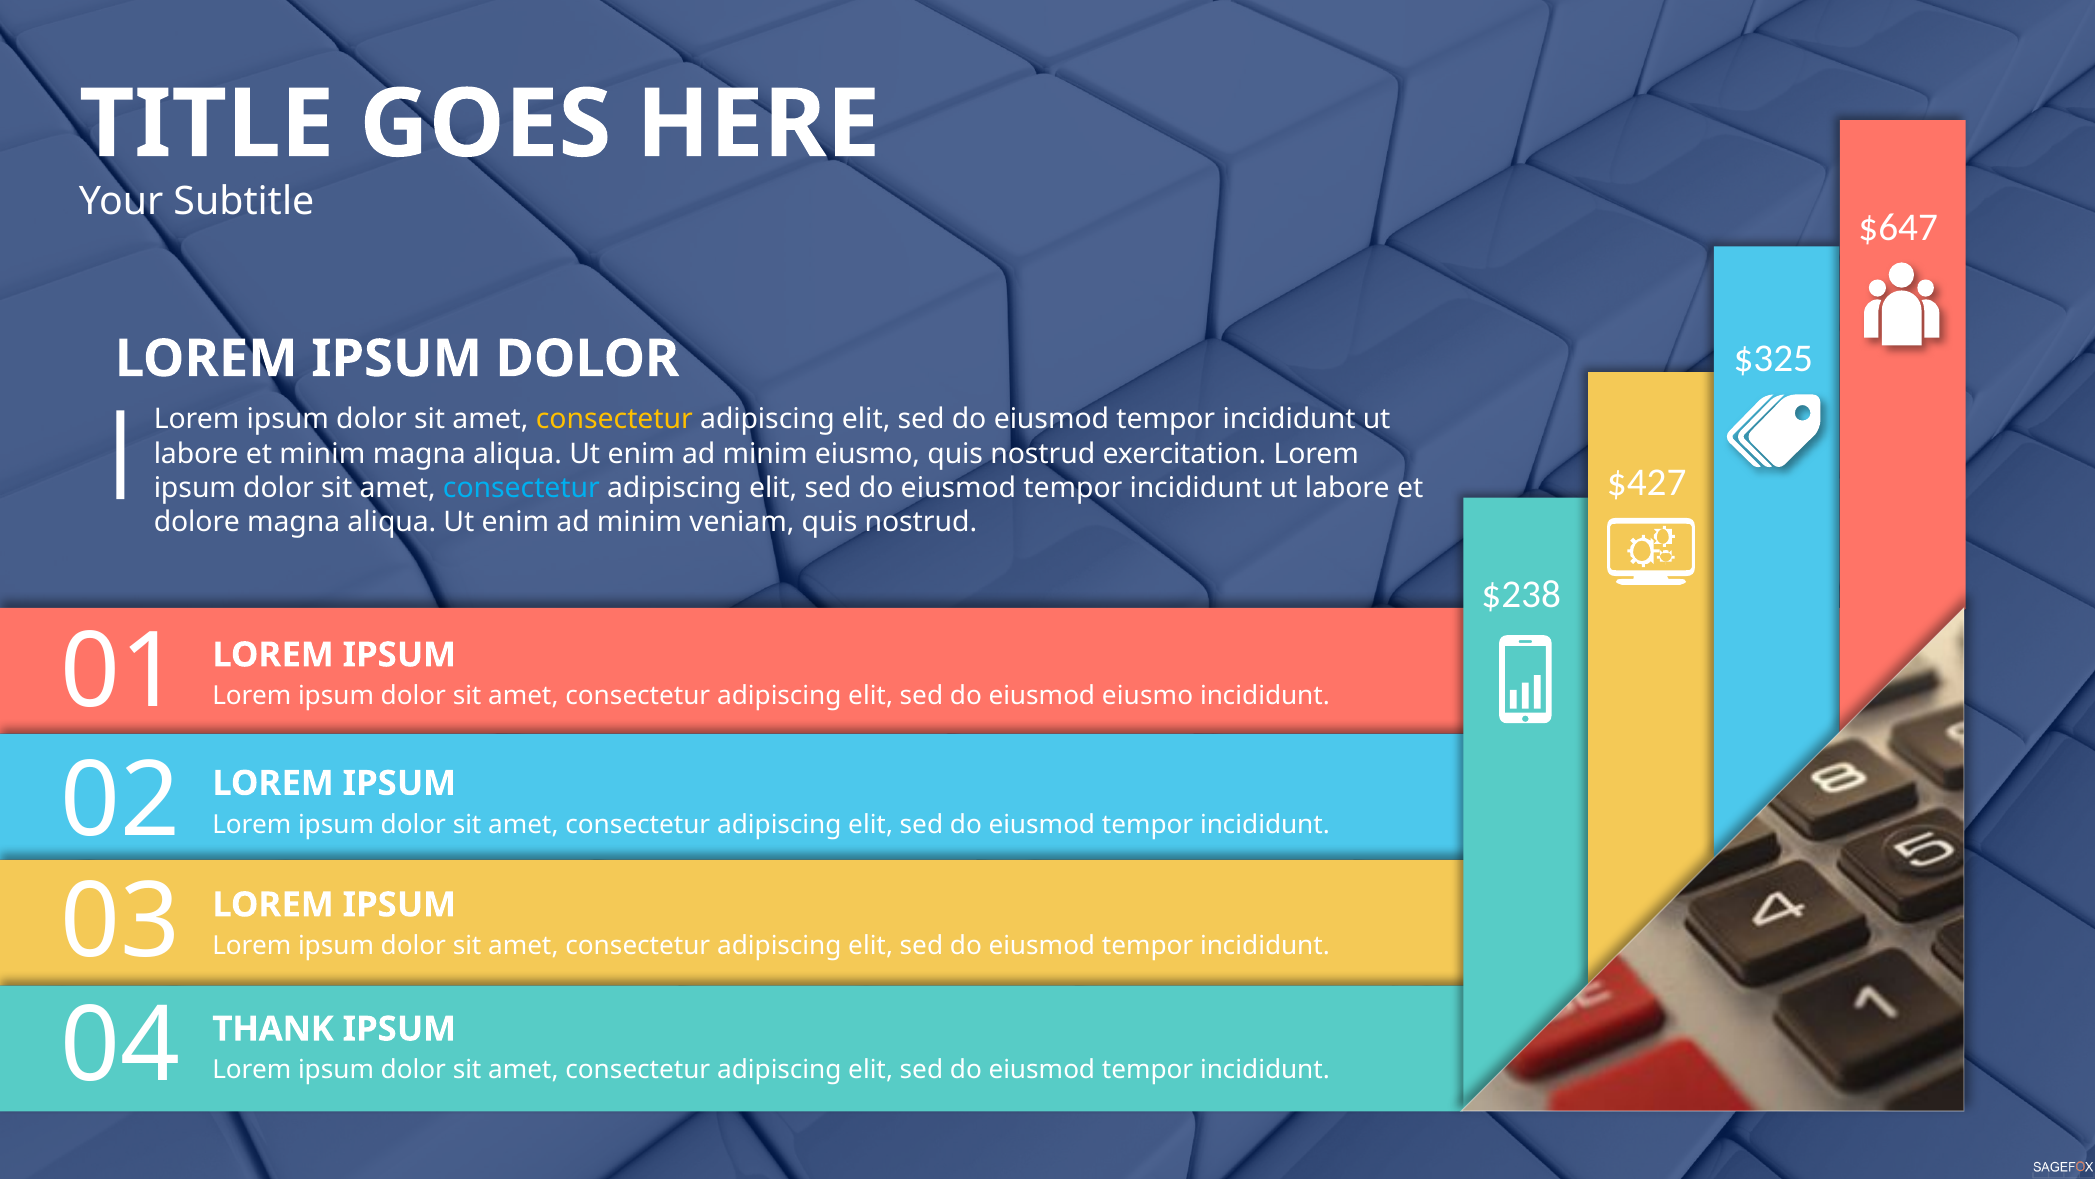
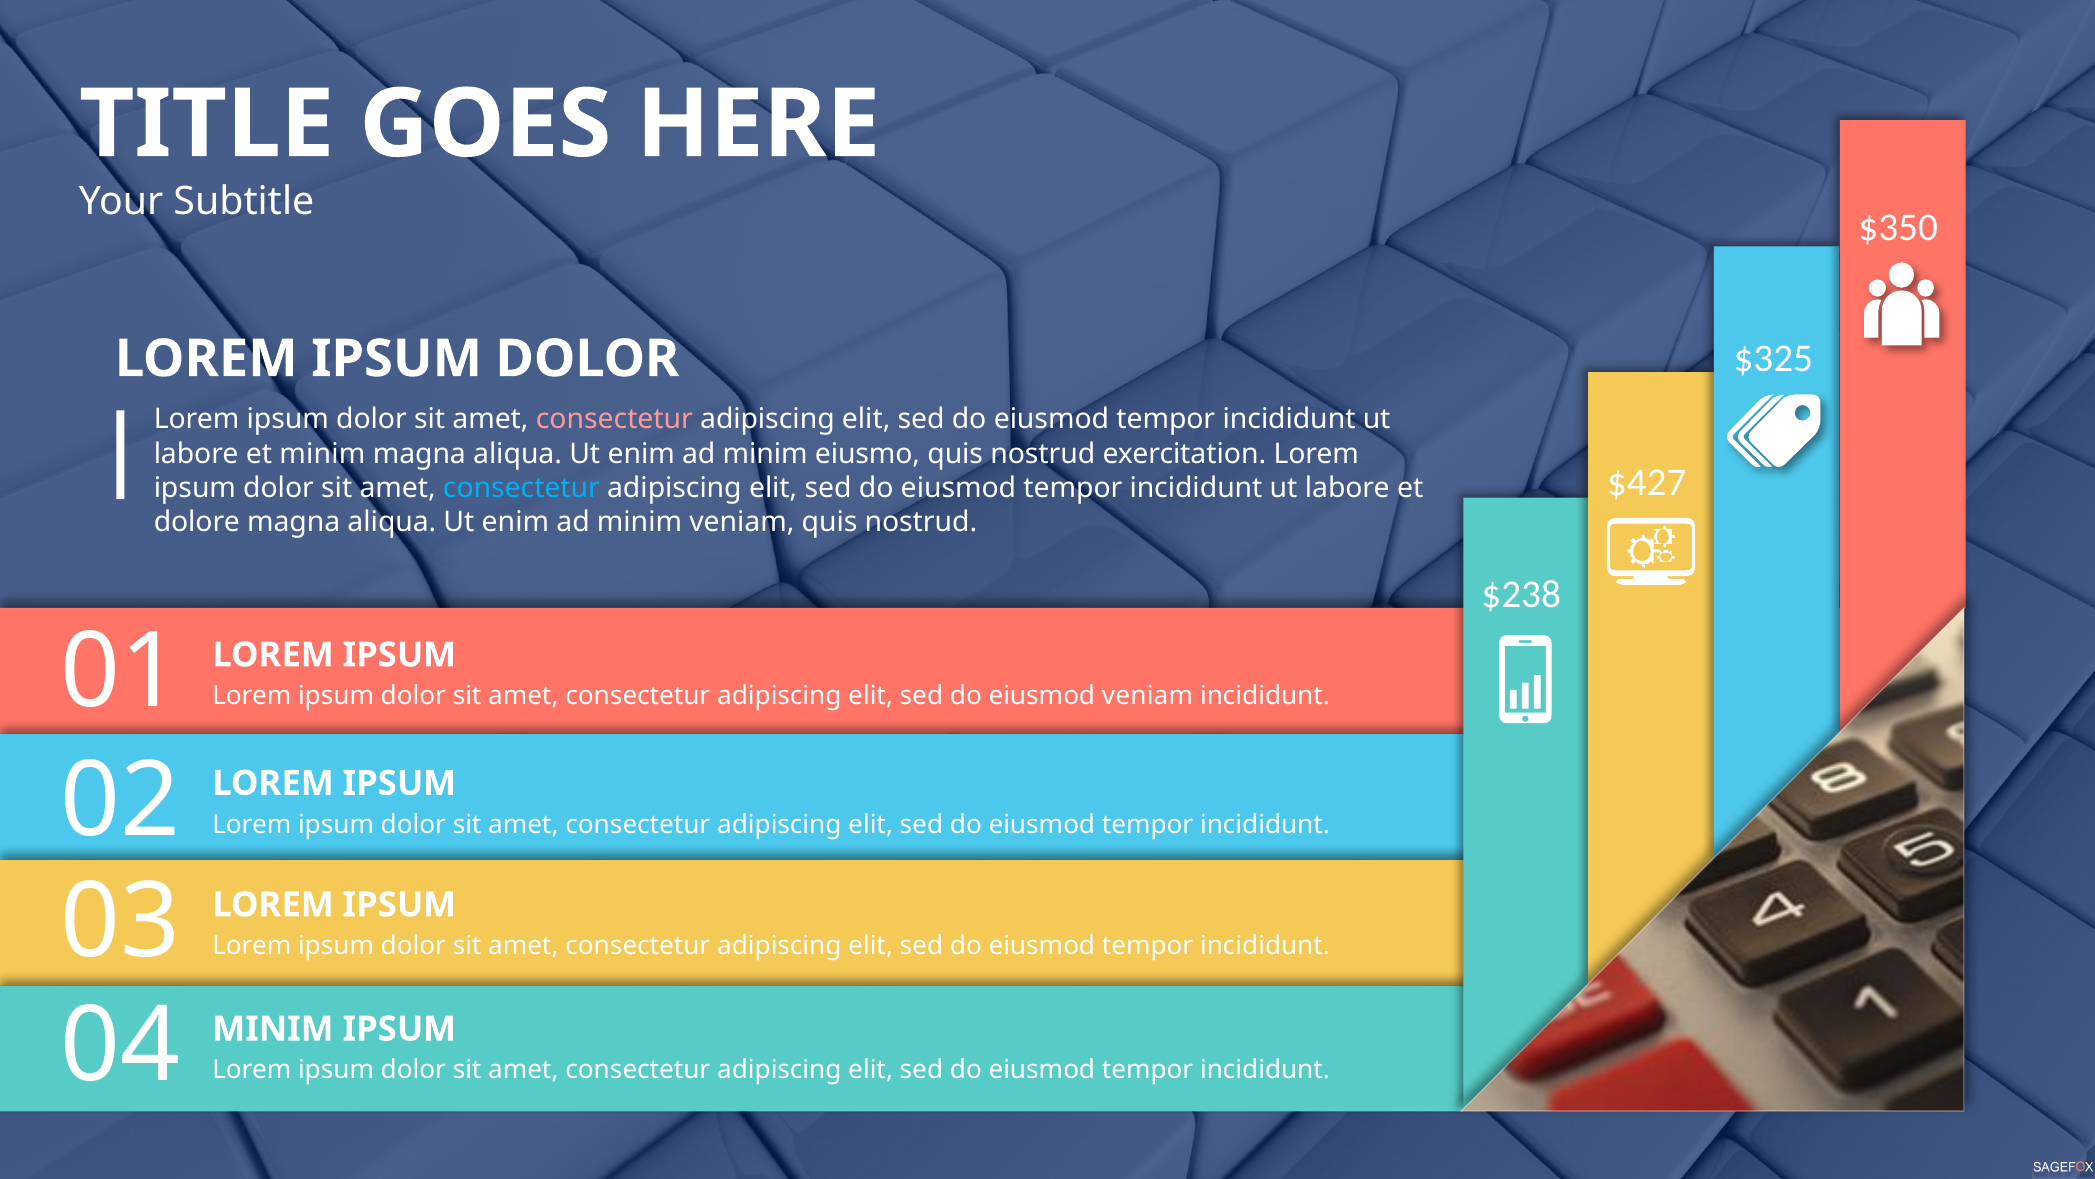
$647: $647 -> $350
consectetur at (614, 419) colour: yellow -> pink
eiusmod eiusmo: eiusmo -> veniam
04 THANK: THANK -> MINIM
